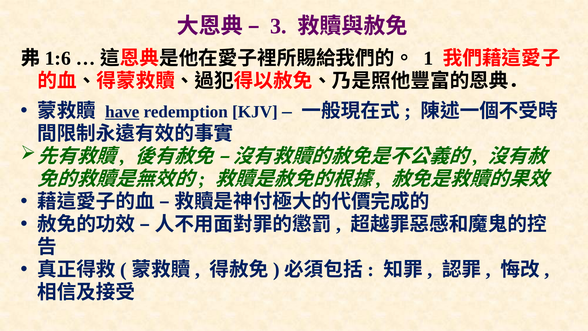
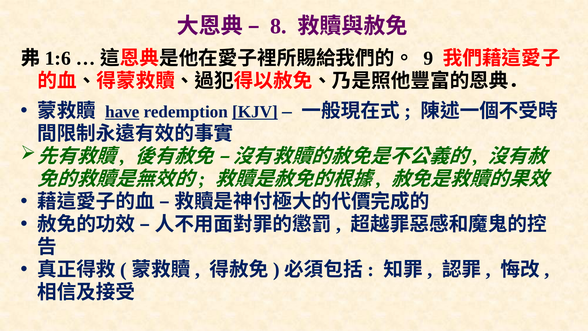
3: 3 -> 8
1: 1 -> 9
KJV underline: none -> present
